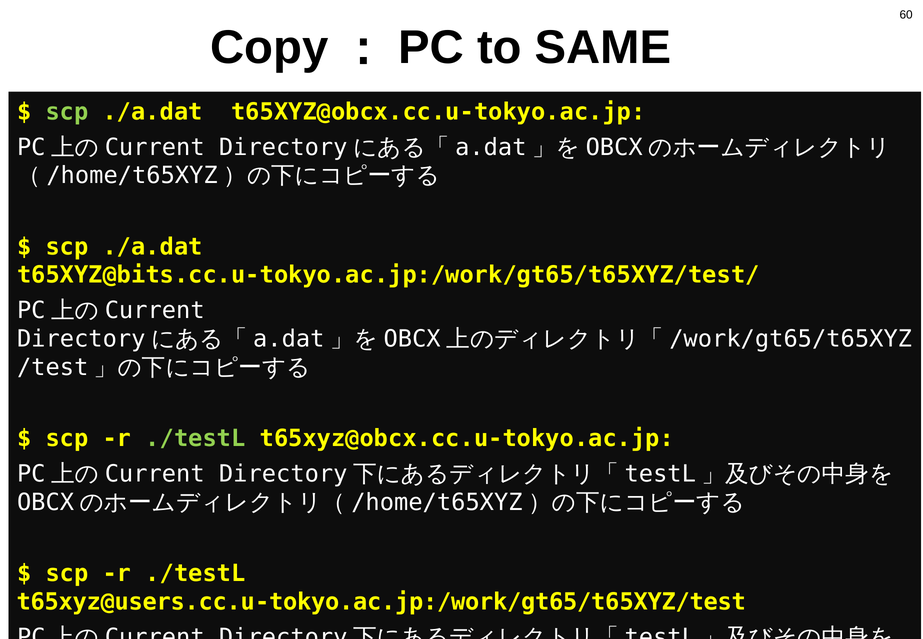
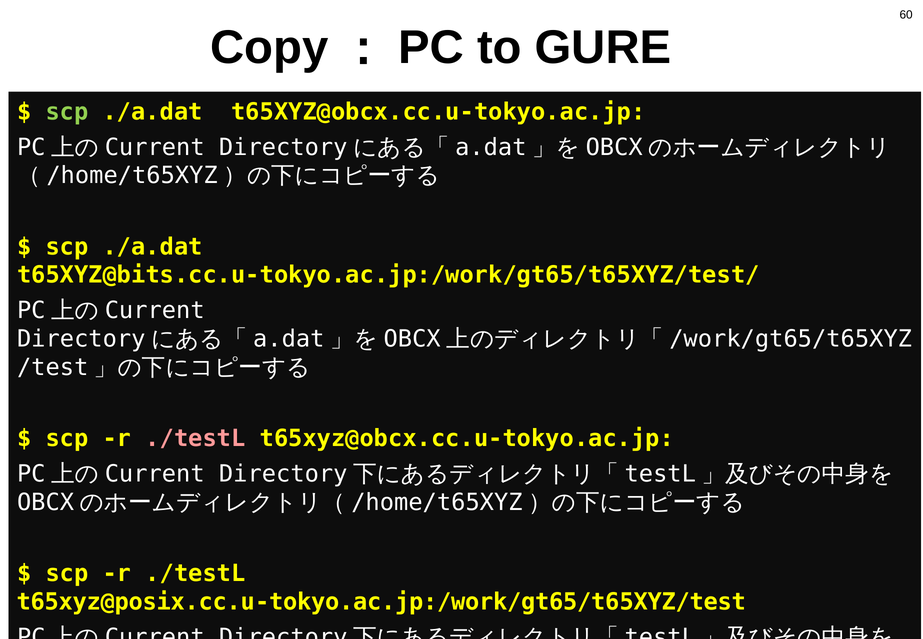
SAME: SAME -> GURE
./testL at (195, 439) colour: light green -> pink
t65xyz@users.cc.u-tokyo.ac.jp:/work/gt65/t65XYZ/test: t65xyz@users.cc.u-tokyo.ac.jp:/work/gt65/t65XYZ/test -> t65xyz@posix.cc.u-tokyo.ac.jp:/work/gt65/t65XYZ/test
